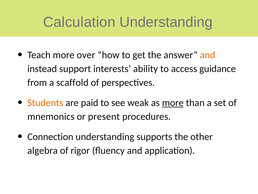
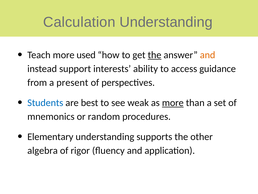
over: over -> used
the at (155, 55) underline: none -> present
scaffold: scaffold -> present
Students colour: orange -> blue
paid: paid -> best
present: present -> random
Connection: Connection -> Elementary
